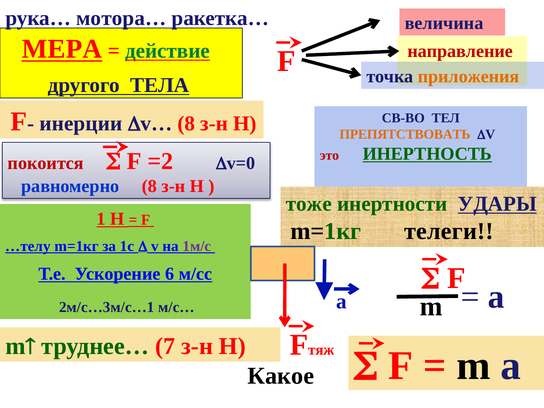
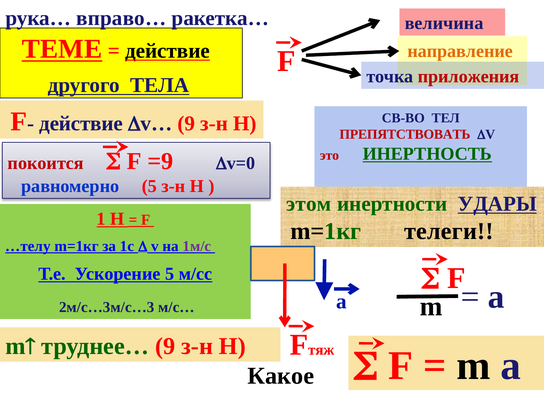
мотора…: мотора… -> вправо…
МЕРА: МЕРА -> ТЕМЕ
действие at (167, 51) colour: green -> black
направление colour: red -> orange
приложения colour: orange -> red
инерции at (81, 123): инерции -> действие
8 at (186, 123): 8 -> 9
ПРЕПЯТСТВОВАТЬ colour: orange -> red
=2: =2 -> =9
равномерно 8: 8 -> 5
тоже: тоже -> этом
Ускорение 6: 6 -> 5
2м/с…3м/с…1: 2м/с…3м/с…1 -> 2м/с…3м/с…3
труднее… 7: 7 -> 9
